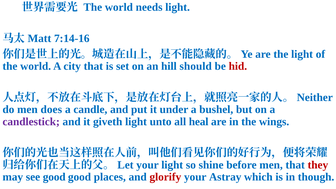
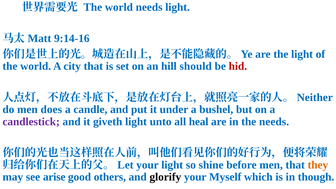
7:14-16: 7:14-16 -> 9:14-16
the wings: wings -> needs
they colour: red -> orange
see good: good -> arise
places: places -> others
glorify colour: red -> black
Astray: Astray -> Myself
